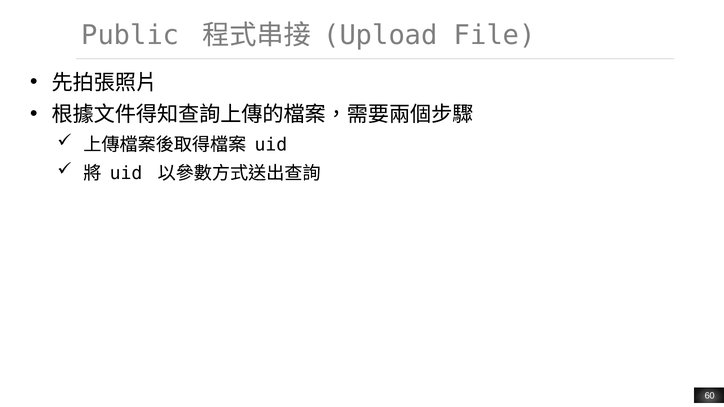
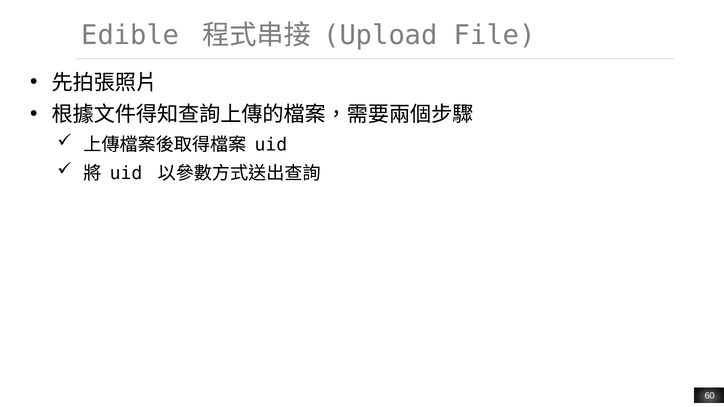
Public: Public -> Edible
